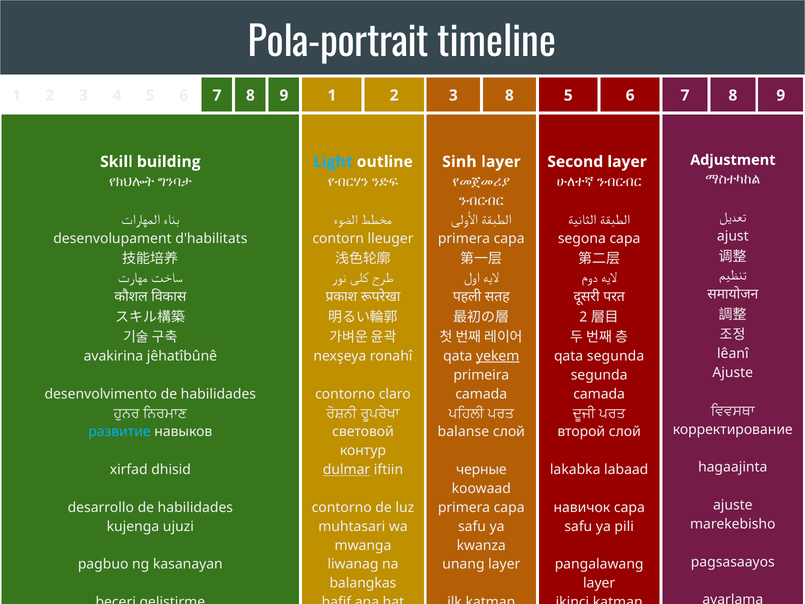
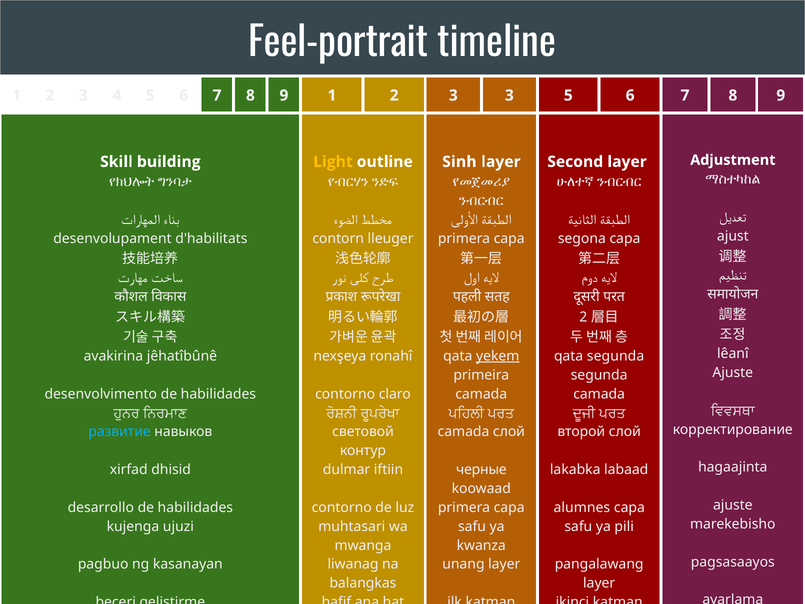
Pola-portrait: Pola-portrait -> Feel-portrait
3 8: 8 -> 3
Light colour: light blue -> yellow
balanse at (463, 432): balanse -> camada
dulmar underline: present -> none
навичок at (582, 507): навичок -> alumnes
